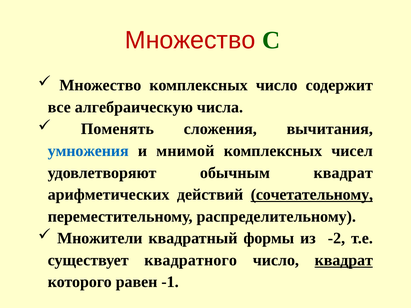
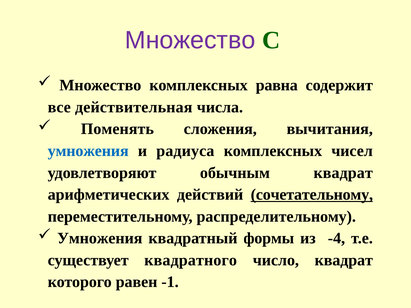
Множество at (190, 40) colour: red -> purple
комплексных число: число -> равна
алгебраическую: алгебраическую -> действительная
мнимой: мнимой -> радиуса
Множители at (100, 239): Множители -> Умножения
-2: -2 -> -4
квадрат at (344, 260) underline: present -> none
